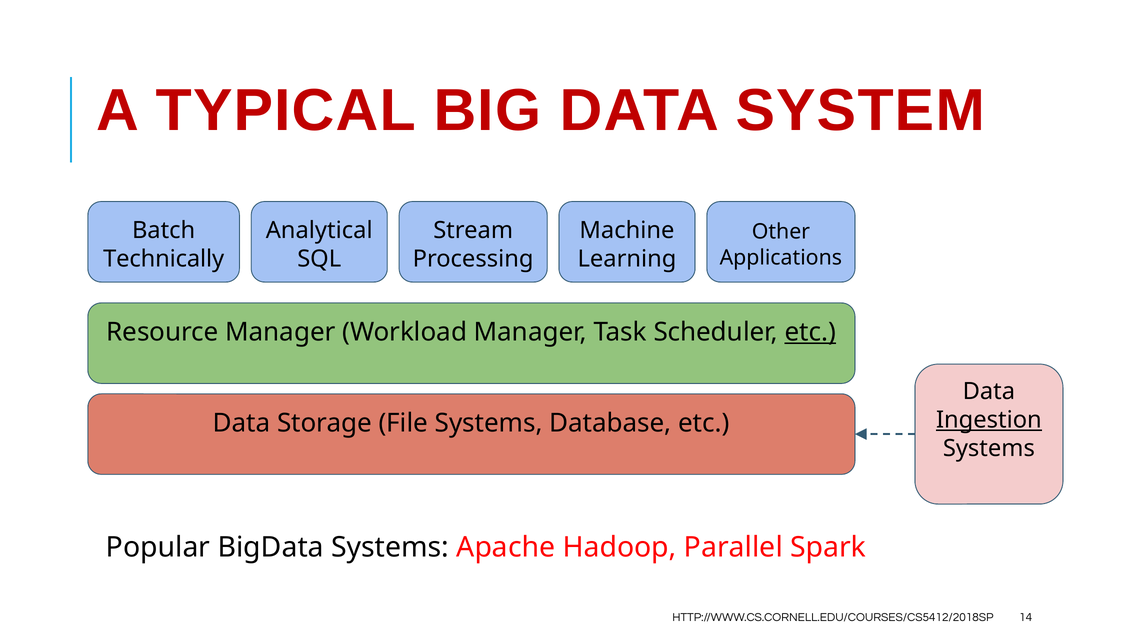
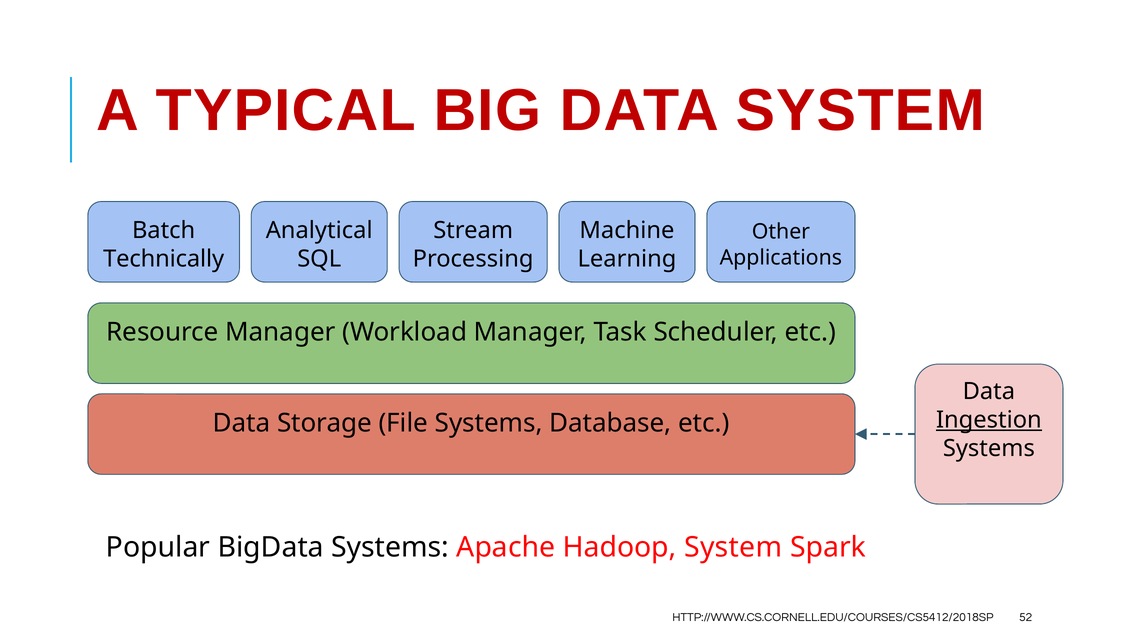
etc at (810, 332) underline: present -> none
Hadoop Parallel: Parallel -> System
14: 14 -> 52
